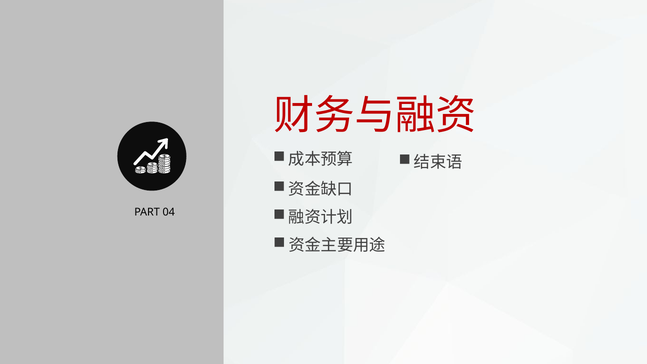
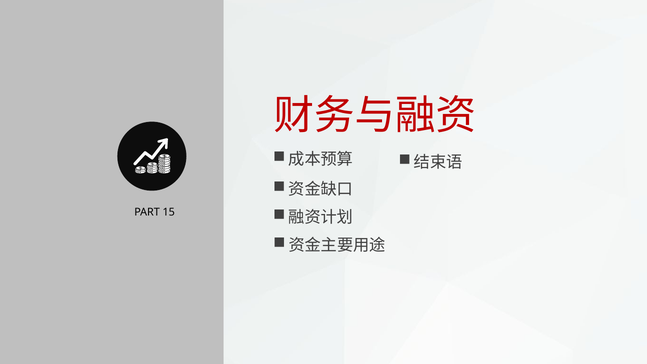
04: 04 -> 15
